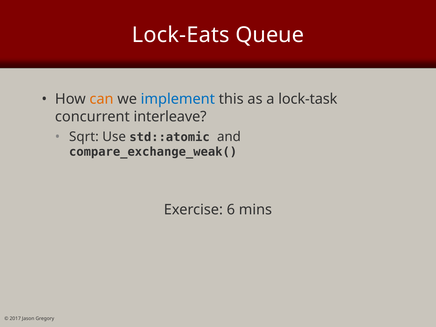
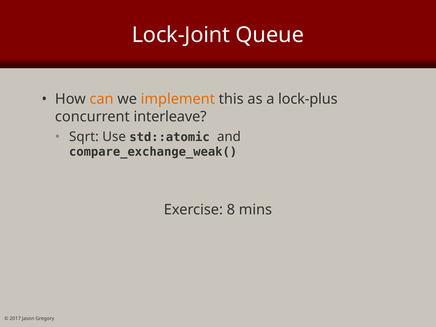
Lock-Eats: Lock-Eats -> Lock-Joint
implement colour: blue -> orange
lock-task: lock-task -> lock-plus
6: 6 -> 8
